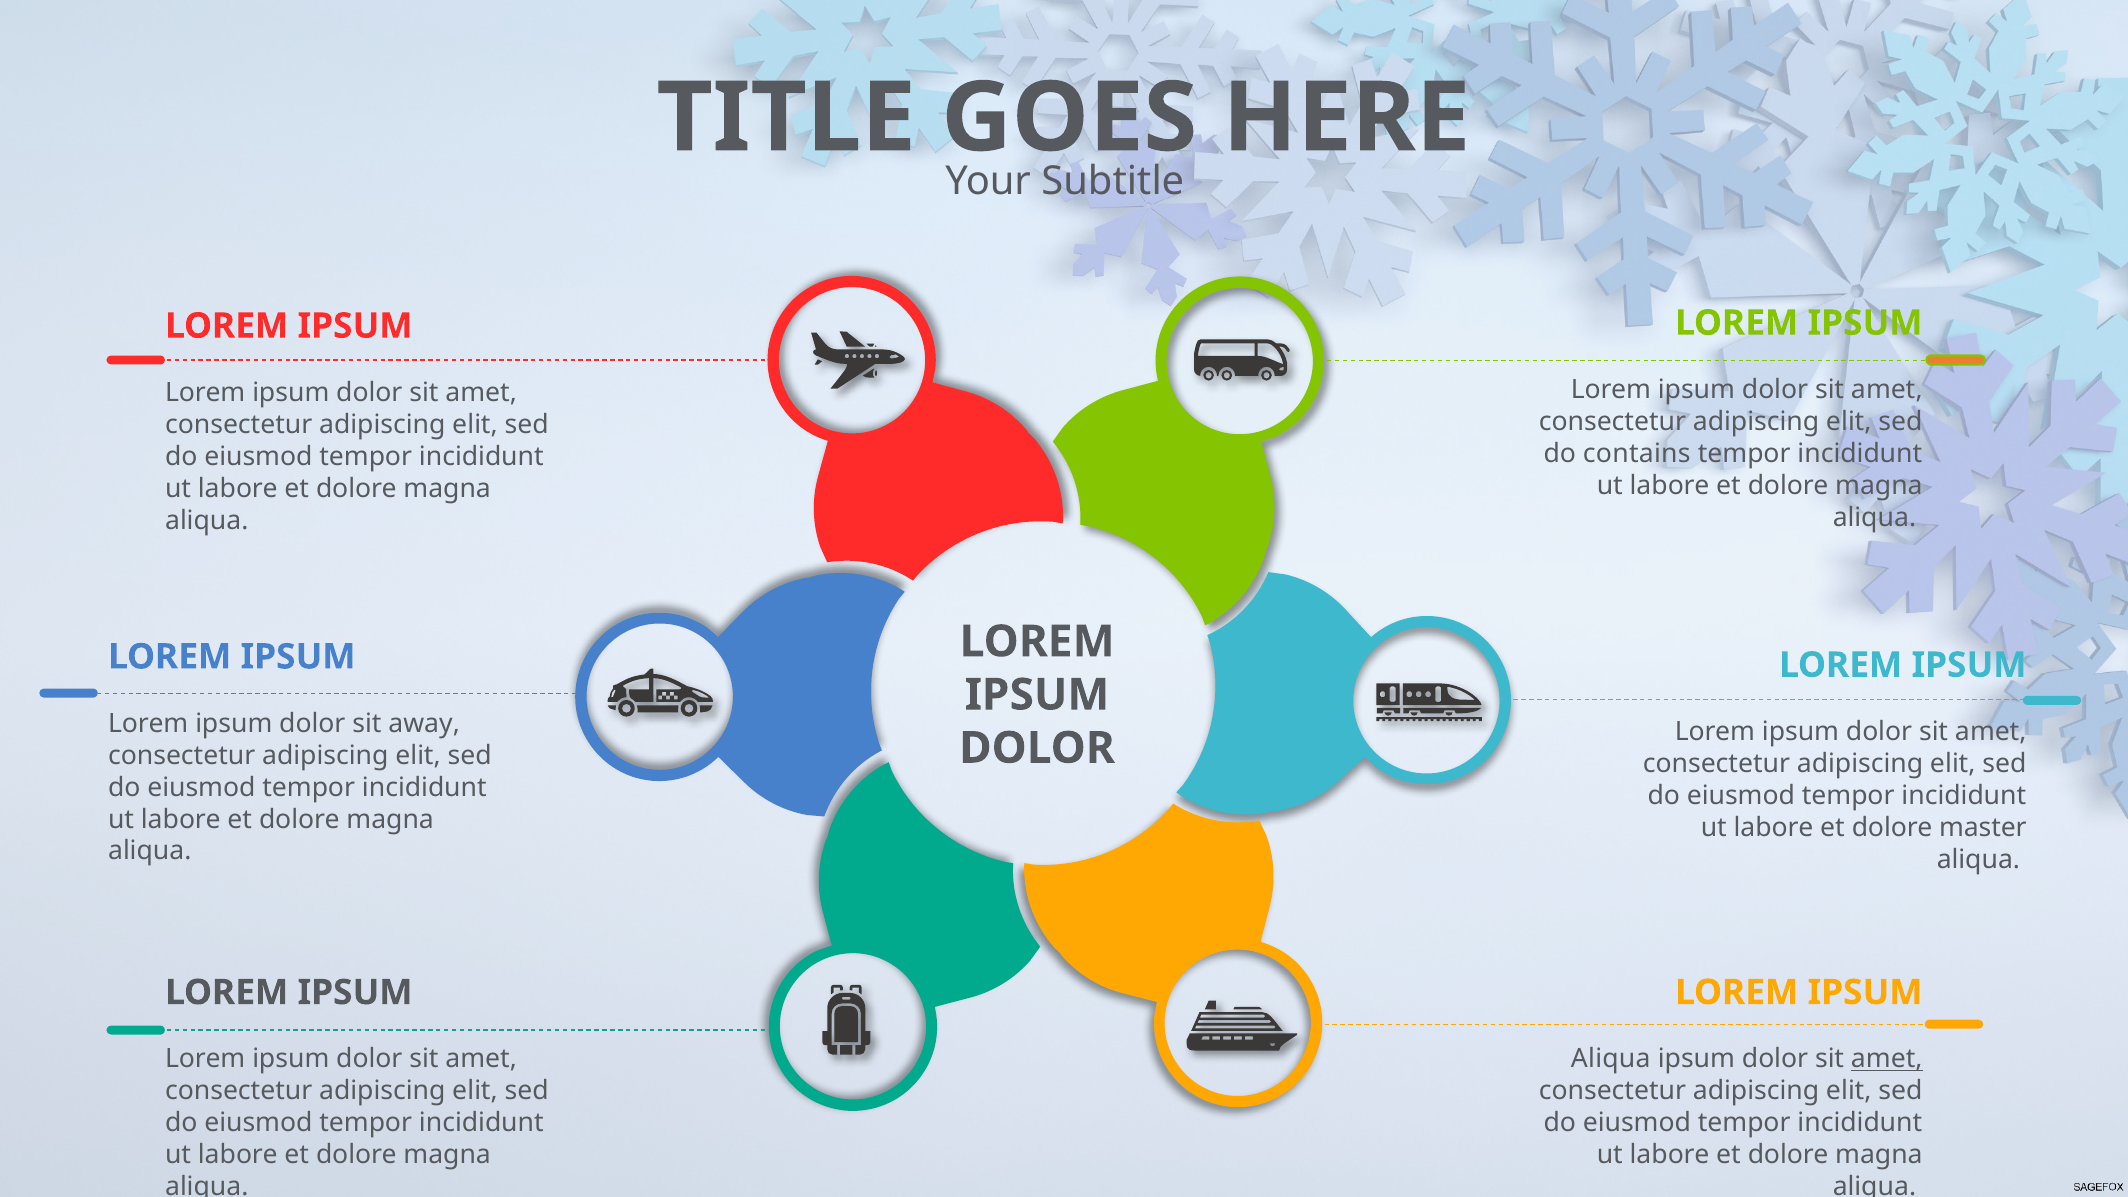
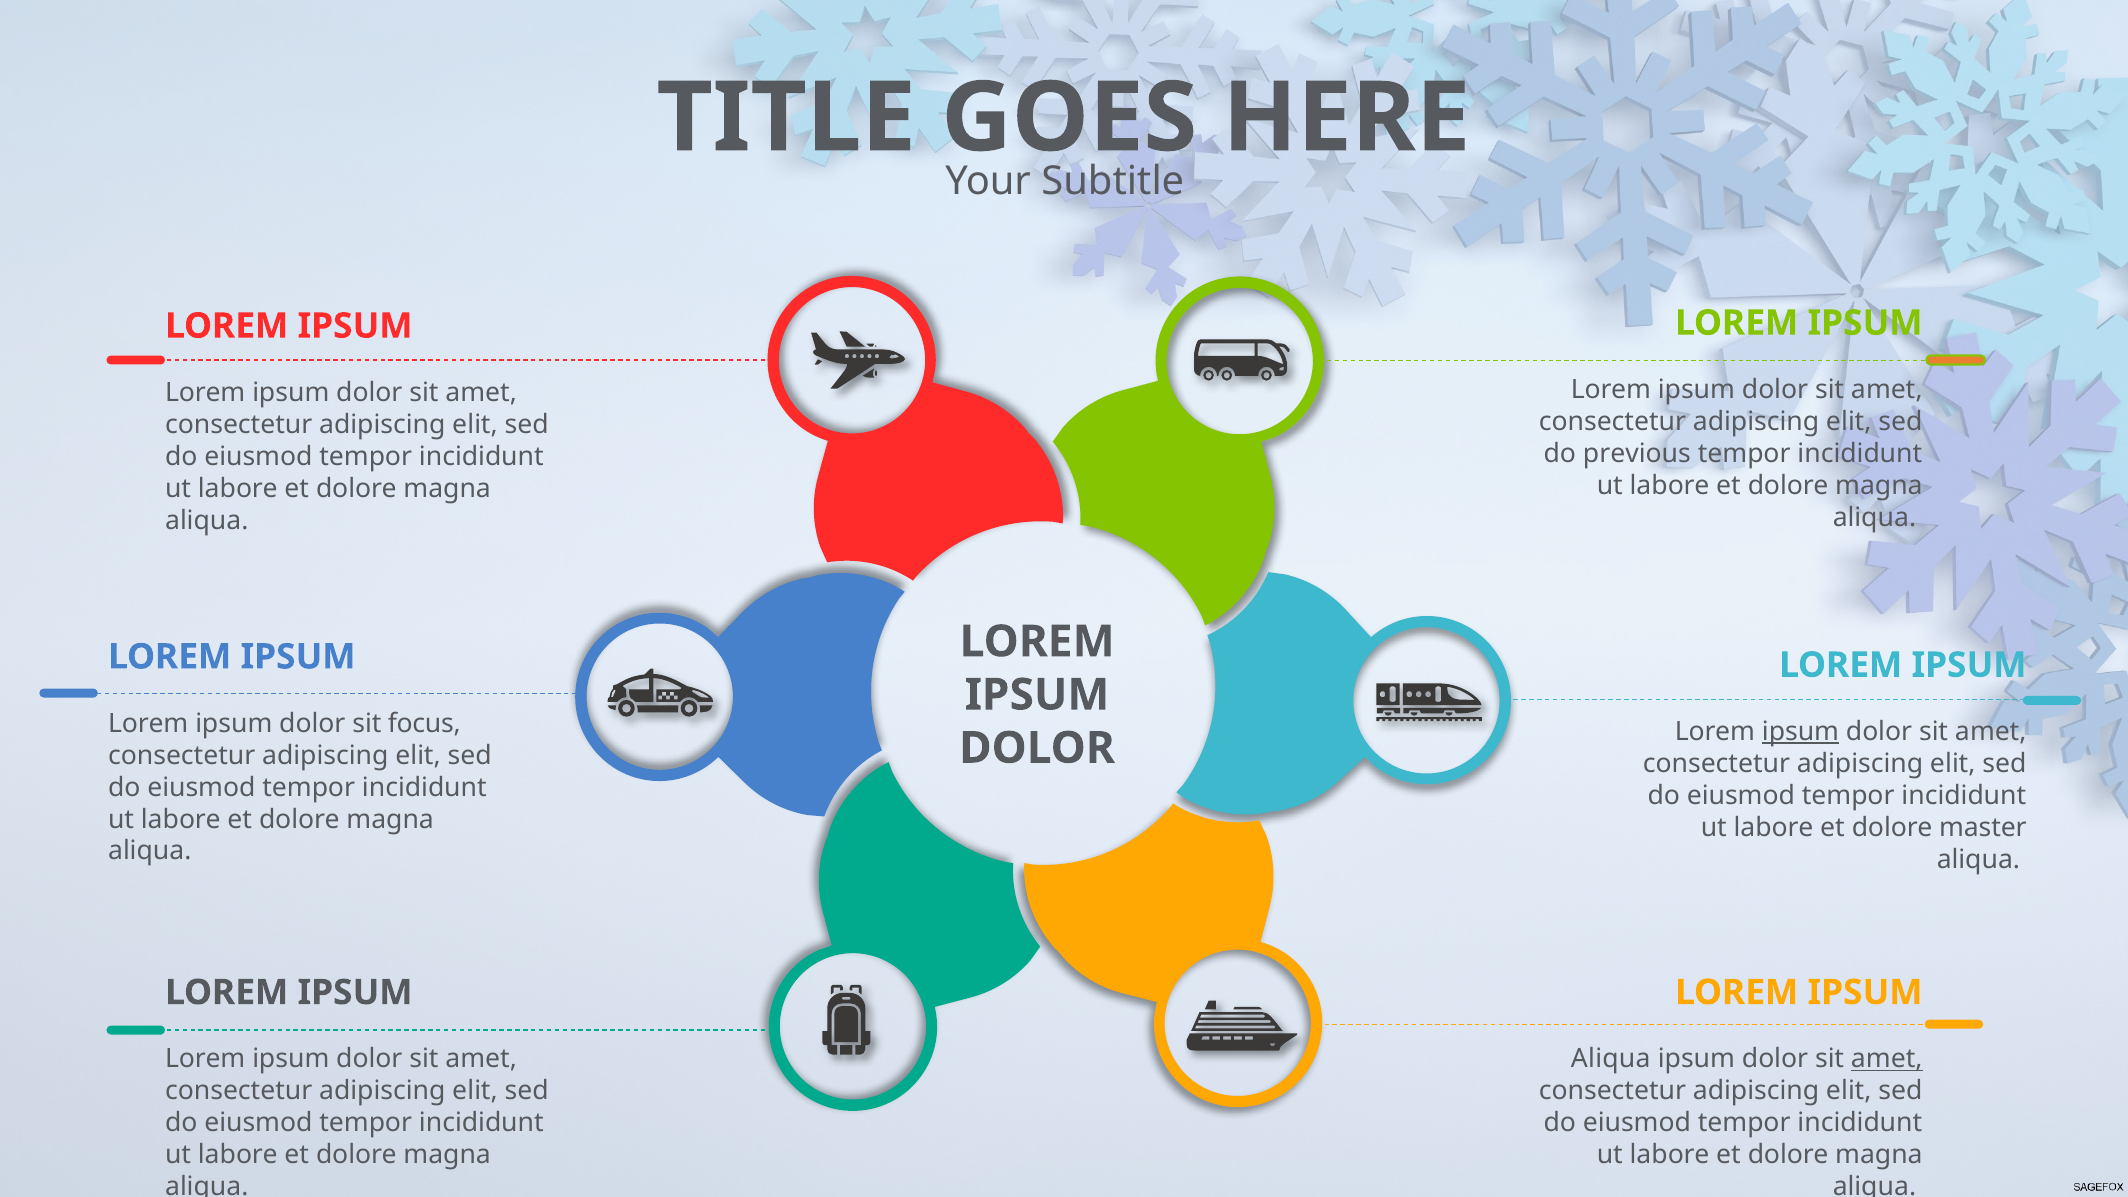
contains: contains -> previous
away: away -> focus
ipsum at (1801, 732) underline: none -> present
